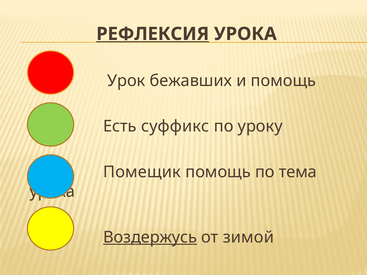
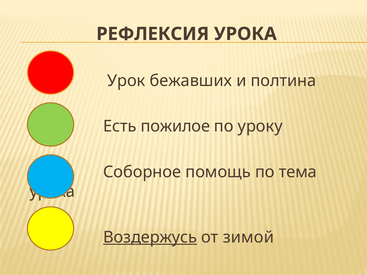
РЕФЛЕКСИЯ underline: present -> none
и помощь: помощь -> полтина
суффикс: суффикс -> пожилое
Помещик: Помещик -> Соборное
